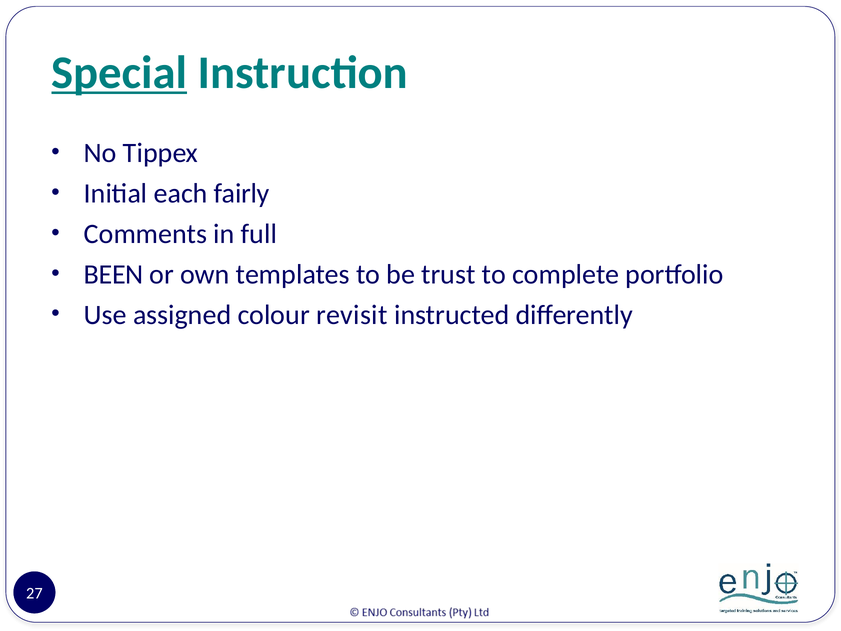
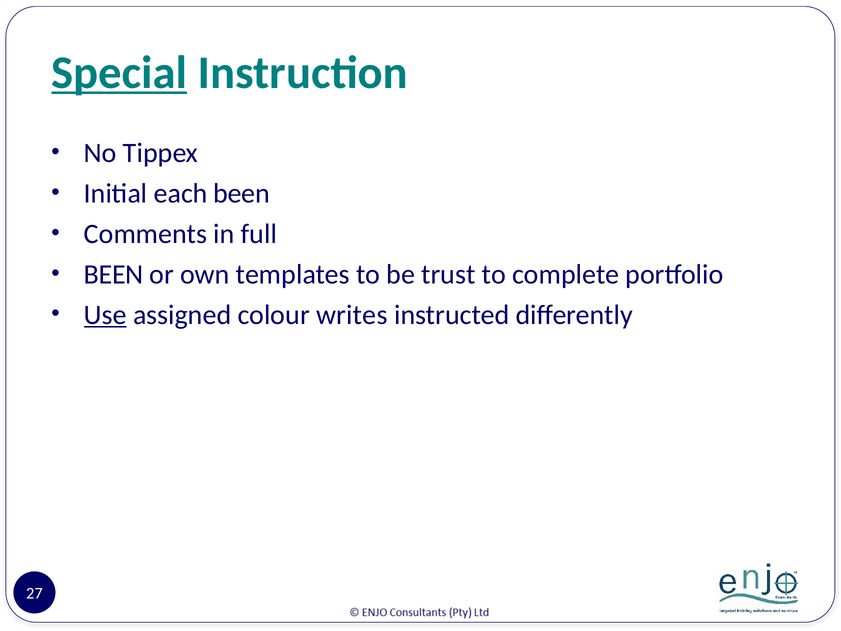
each fairly: fairly -> been
Use underline: none -> present
revisit: revisit -> writes
